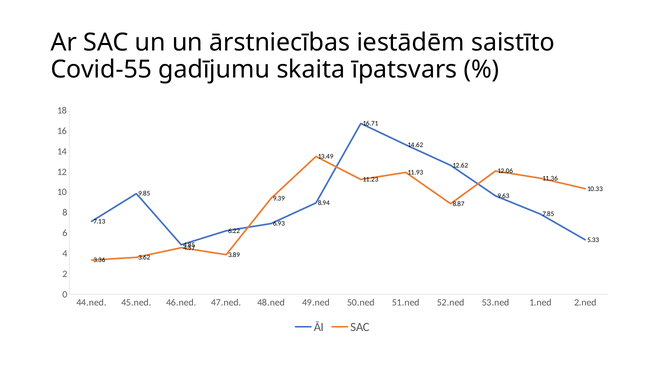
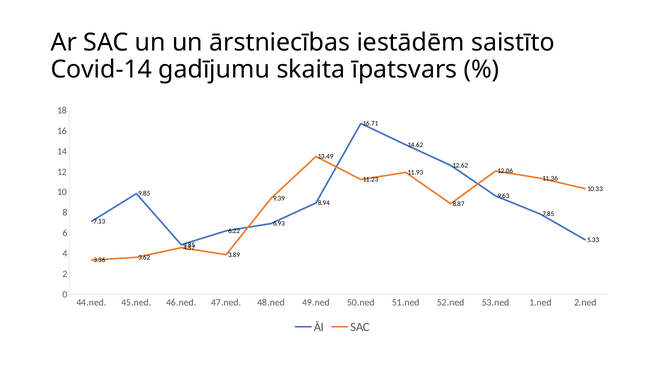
Covid-55: Covid-55 -> Covid-14
